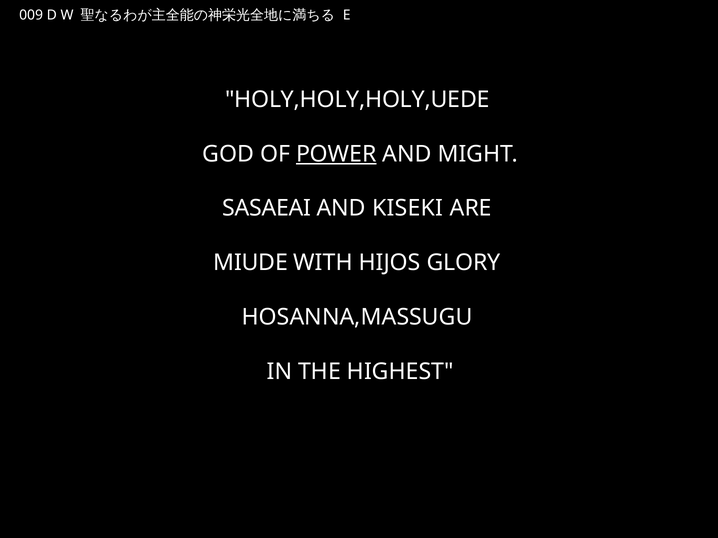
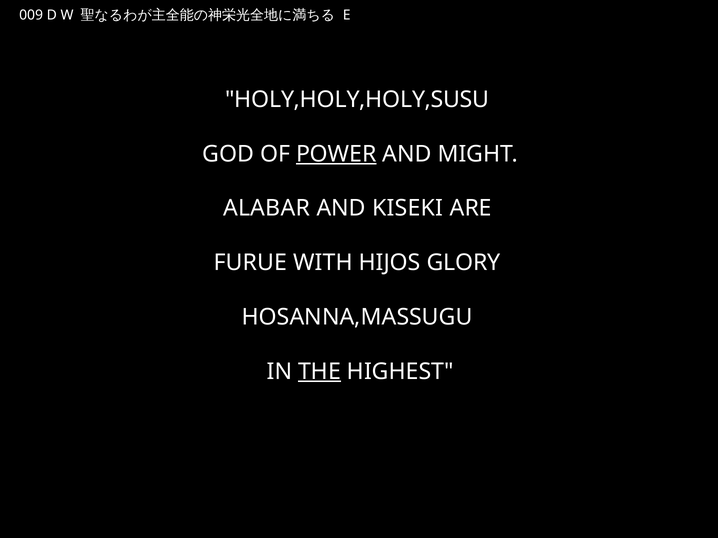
HOLY,HOLY,HOLY,UEDE: HOLY,HOLY,HOLY,UEDE -> HOLY,HOLY,HOLY,SUSU
SASAEAI: SASAEAI -> ALABAR
MIUDE: MIUDE -> FURUE
THE underline: none -> present
